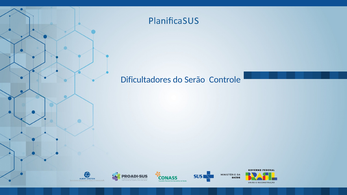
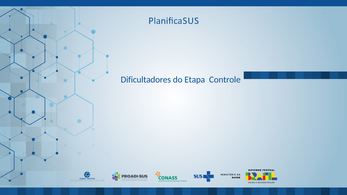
Serão: Serão -> Etapa
